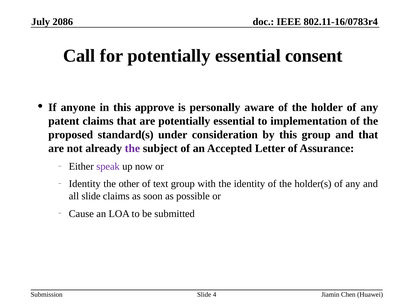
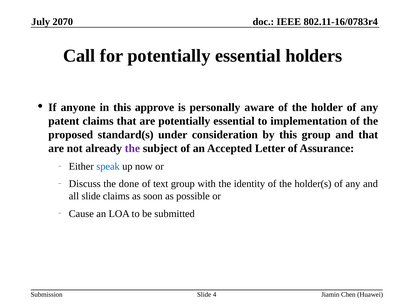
2086: 2086 -> 2070
consent: consent -> holders
speak colour: purple -> blue
Identity at (85, 184): Identity -> Discuss
other: other -> done
